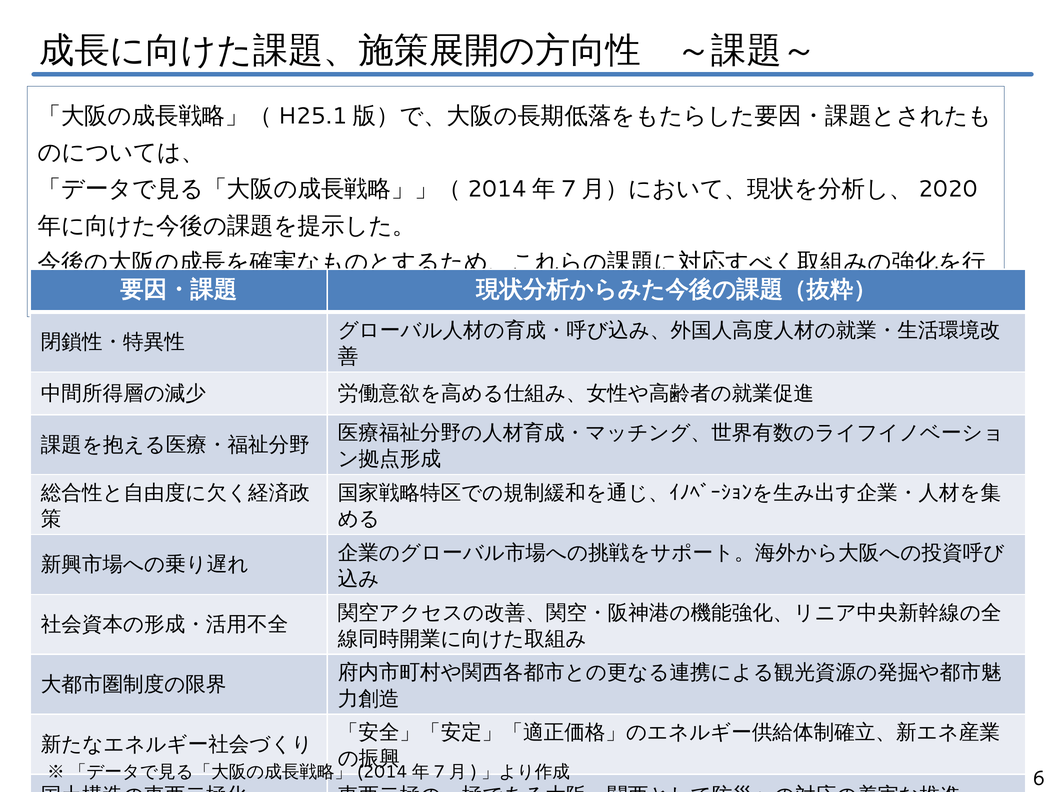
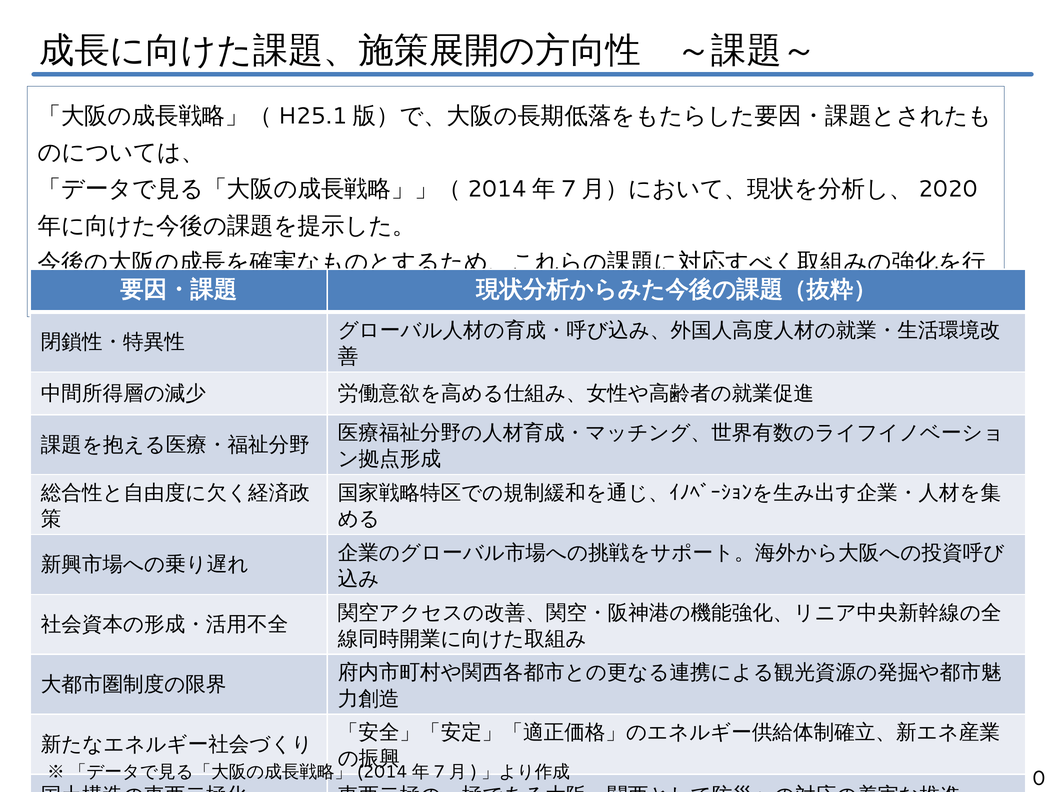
6: 6 -> 0
